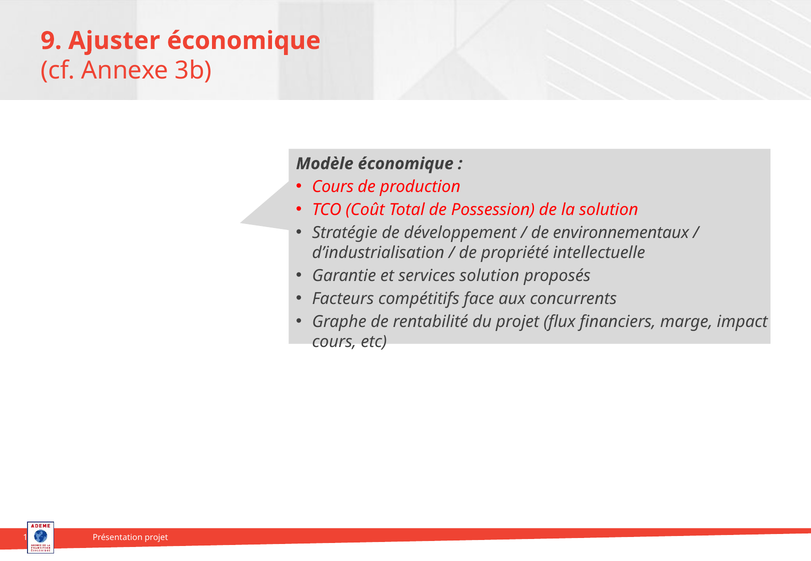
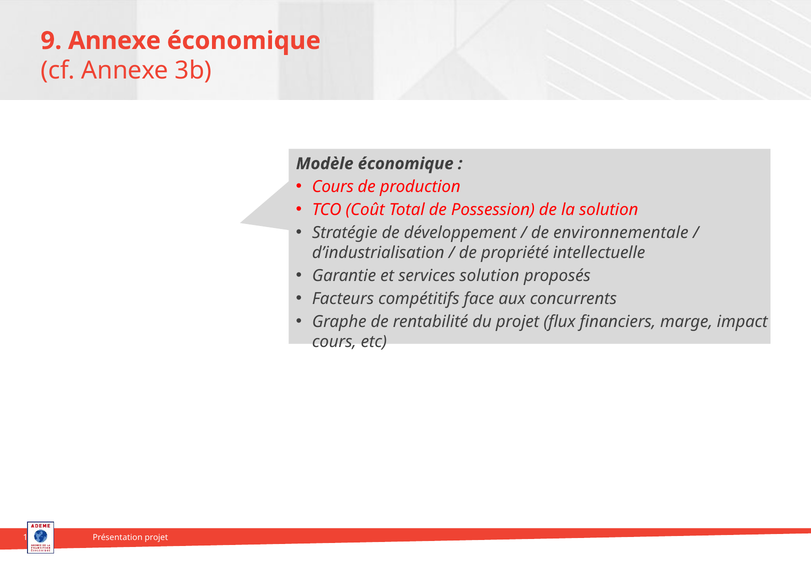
9 Ajuster: Ajuster -> Annexe
environnementaux: environnementaux -> environnementale
